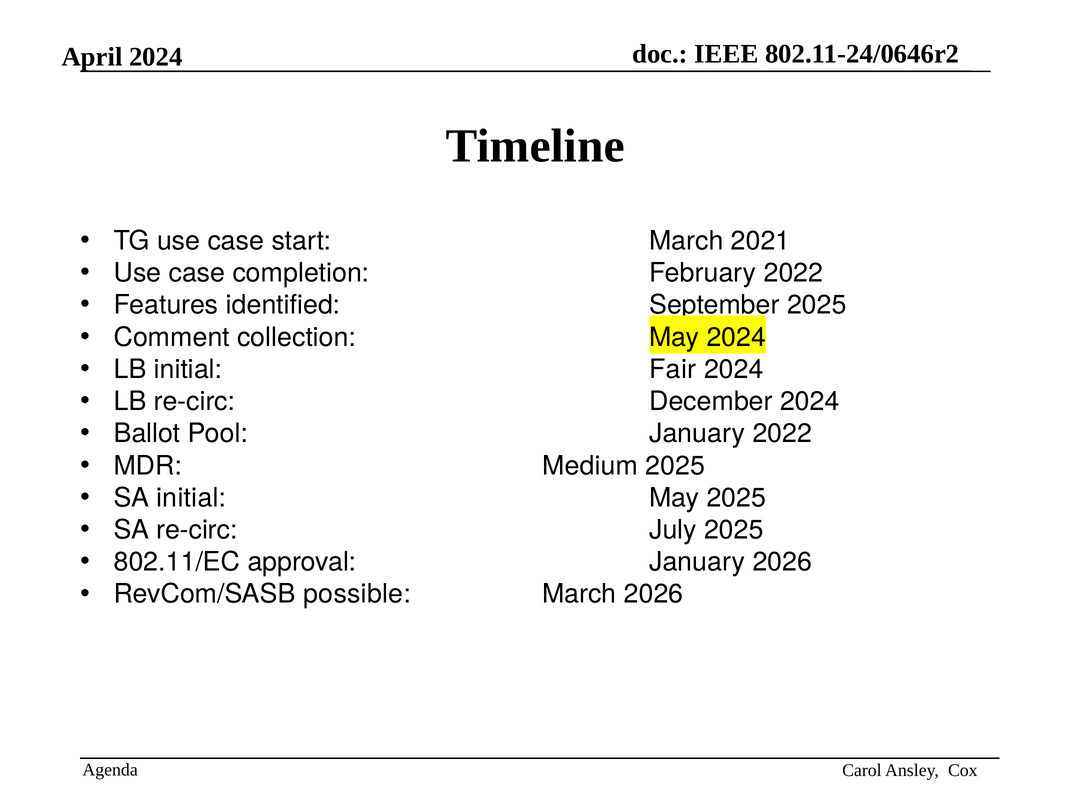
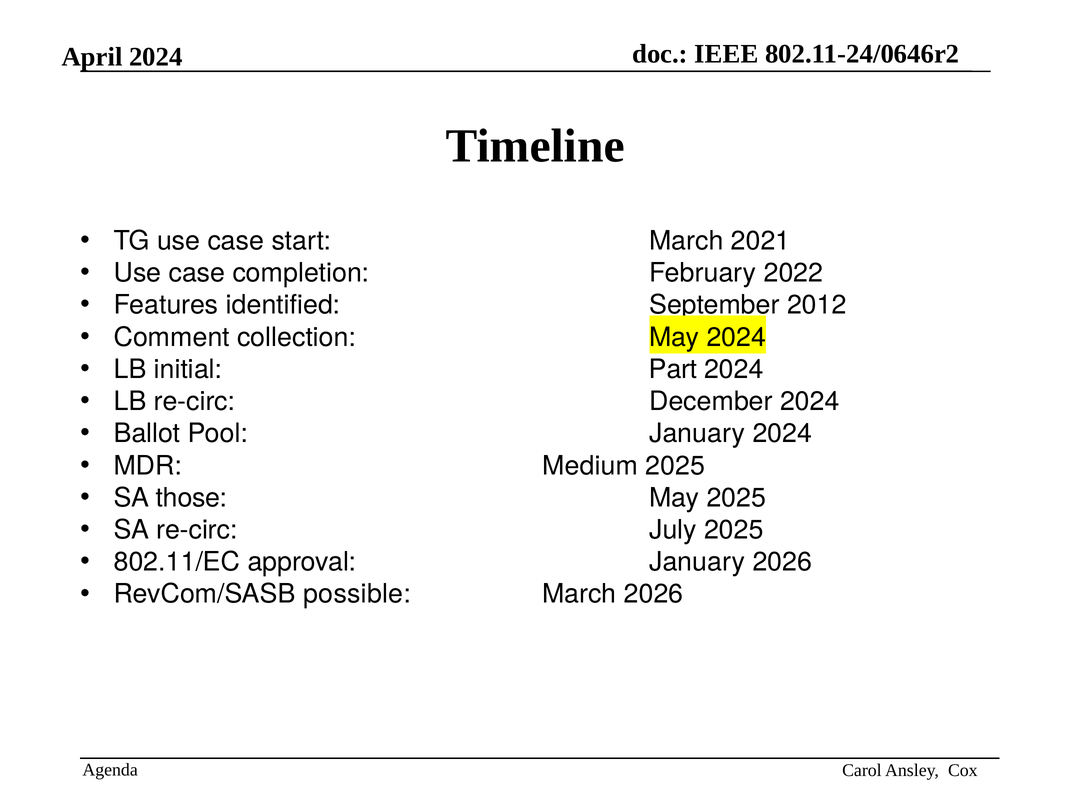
2025 at (817, 305): 2025 -> 2012
Fair: Fair -> Part
January 2022: 2022 -> 2024
SA initial: initial -> those
